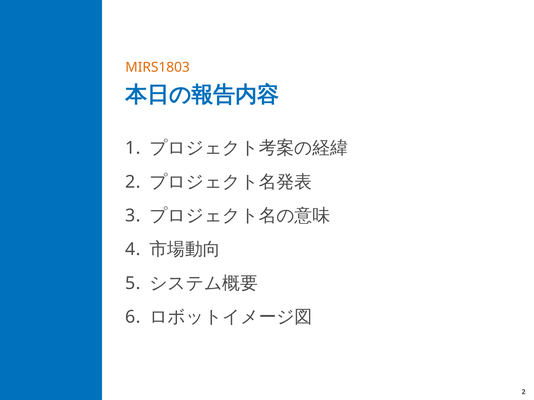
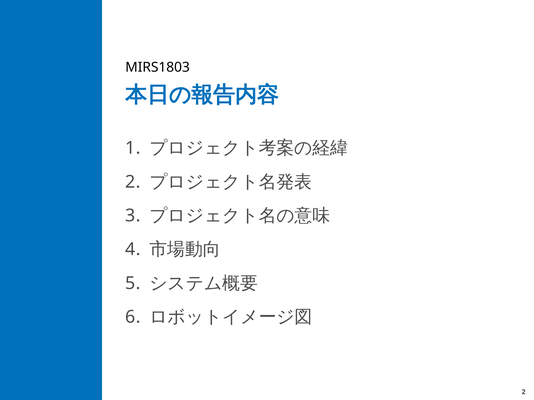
MIRS1803 colour: orange -> black
